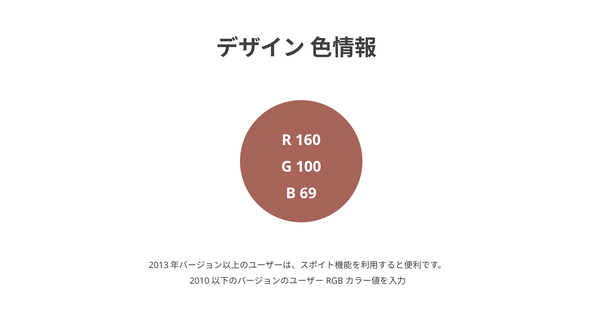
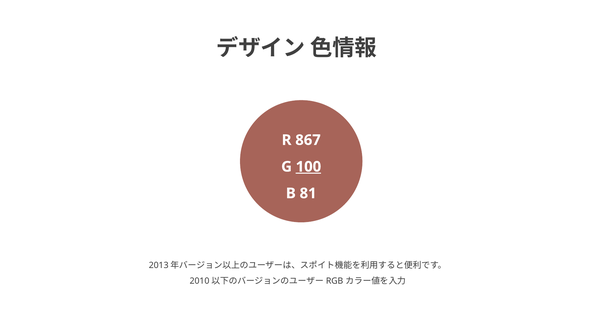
160: 160 -> 867
100 underline: none -> present
69: 69 -> 81
